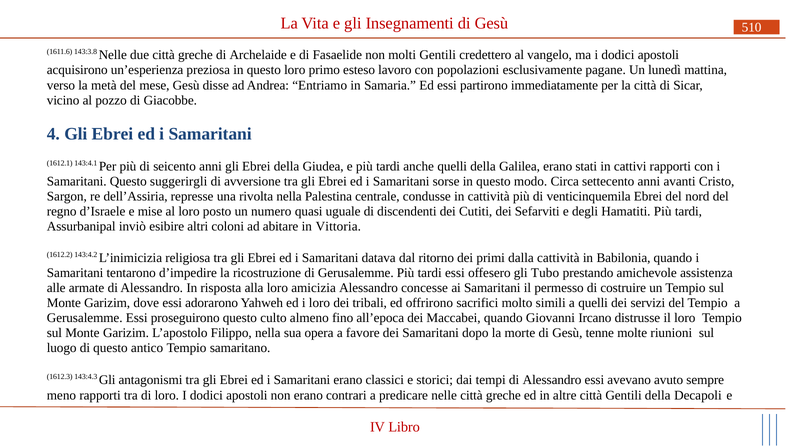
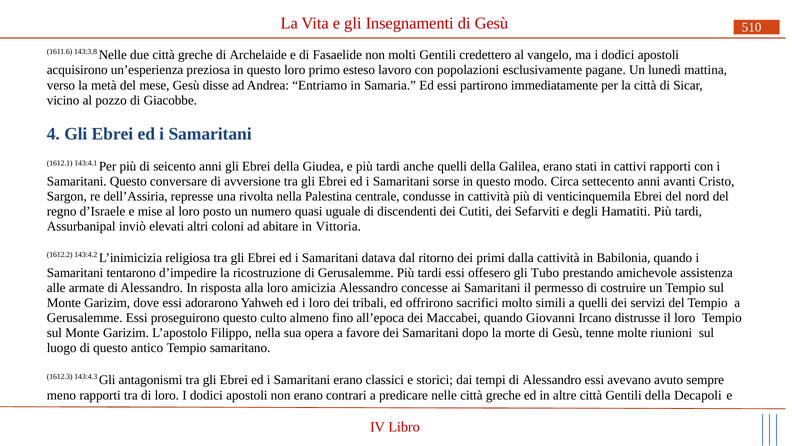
suggerirgli: suggerirgli -> conversare
esibire: esibire -> elevati
